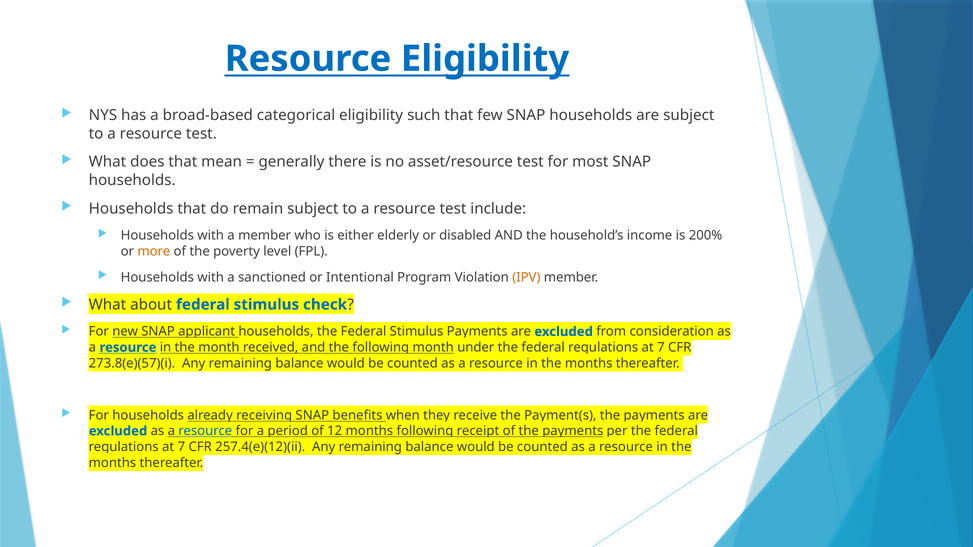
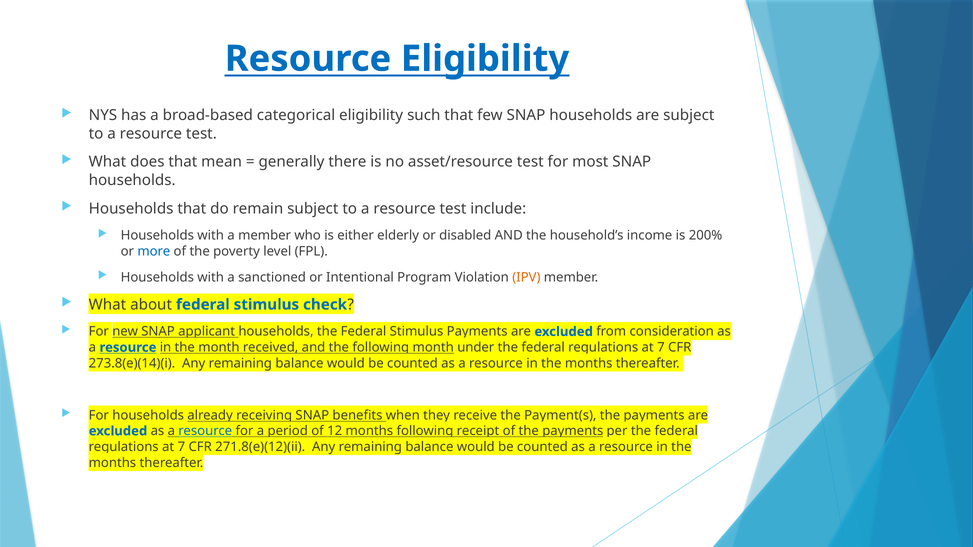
more colour: orange -> blue
273.8(e)(57)(i: 273.8(e)(57)(i -> 273.8(e)(14)(i
257.4(e)(12)(ii: 257.4(e)(12)(ii -> 271.8(e)(12)(ii
